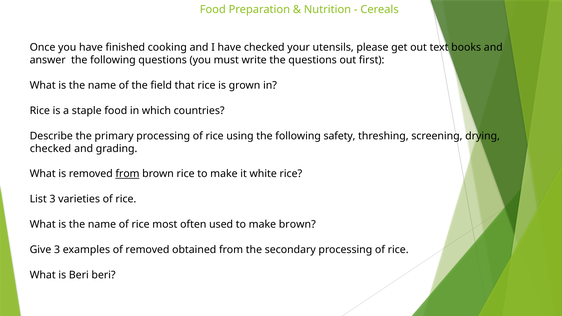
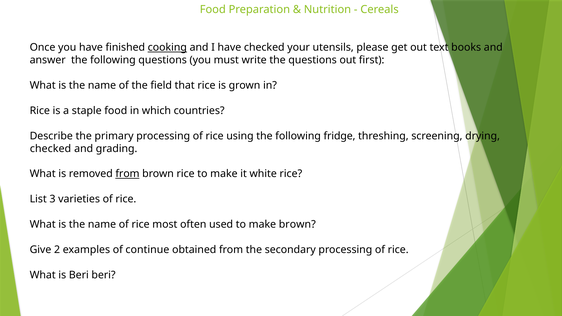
cooking underline: none -> present
safety: safety -> fridge
Give 3: 3 -> 2
of removed: removed -> continue
